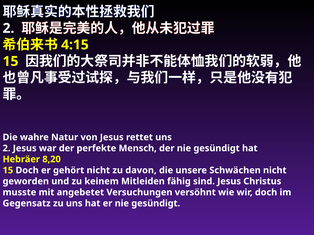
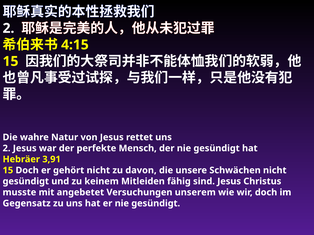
8,20: 8,20 -> 3,91
geworden at (26, 182): geworden -> gesündigt
versöhnt: versöhnt -> unserem
